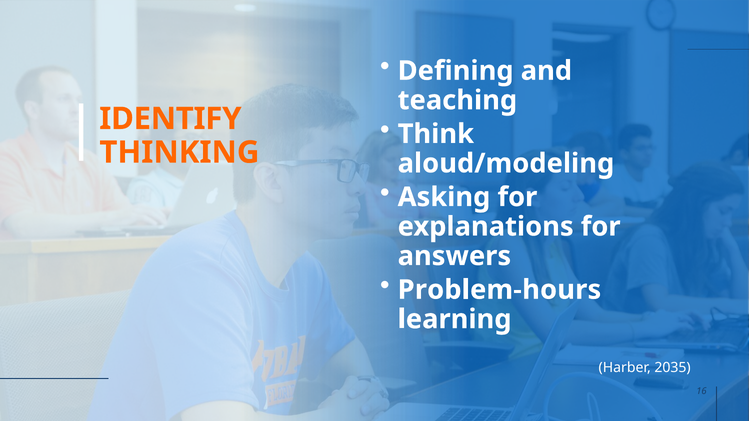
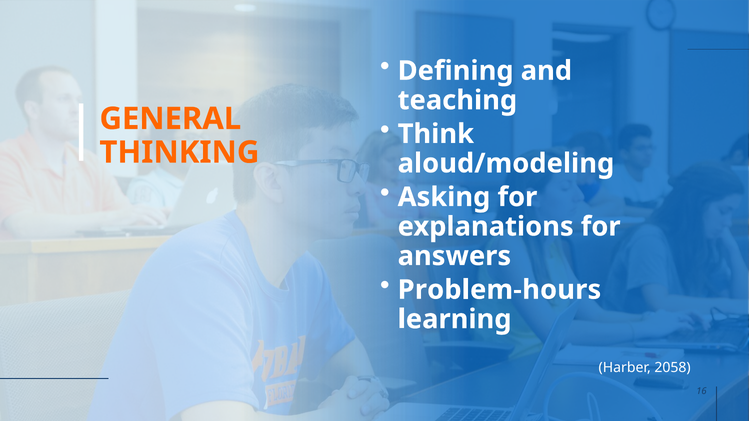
IDENTIFY: IDENTIFY -> GENERAL
2035: 2035 -> 2058
